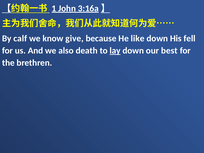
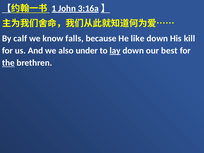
give: give -> falls
fell: fell -> kill
death: death -> under
the underline: none -> present
